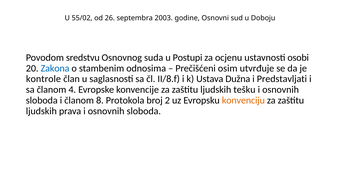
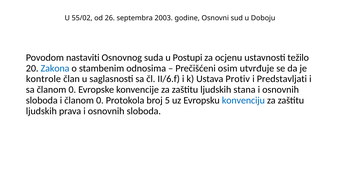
sredstvu: sredstvu -> nastaviti
osobi: osobi -> težilo
II/8.f: II/8.f -> II/6.f
Dužna: Dužna -> Protiv
sa članom 4: 4 -> 0
tešku: tešku -> stana
i članom 8: 8 -> 0
2: 2 -> 5
konvenciju colour: orange -> blue
